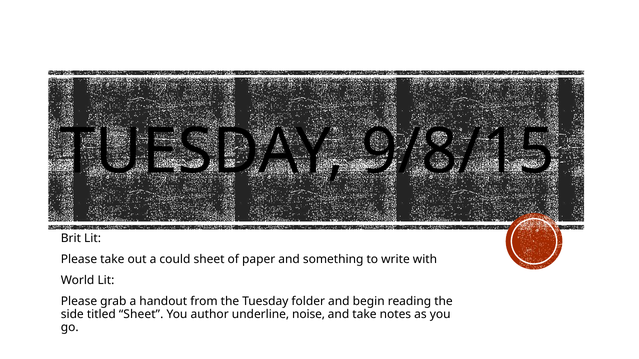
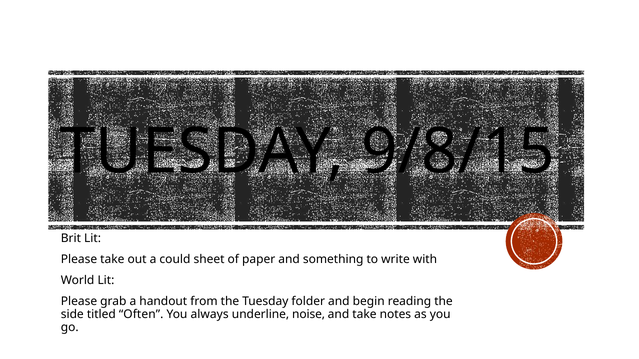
titled Sheet: Sheet -> Often
author: author -> always
